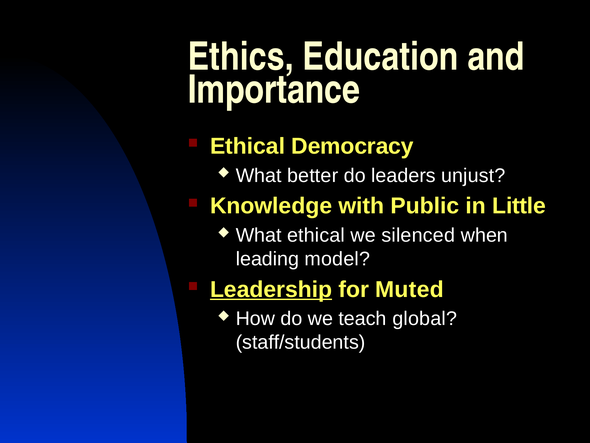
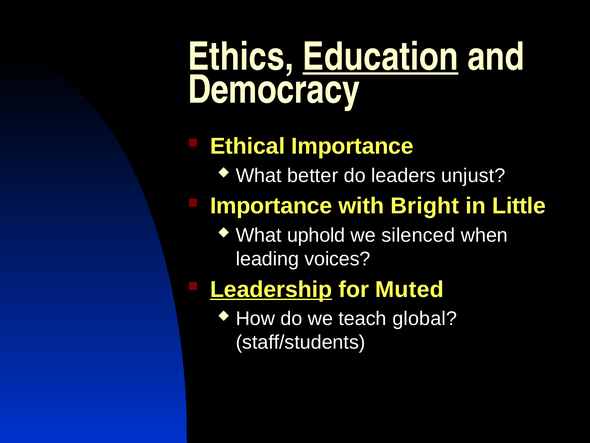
Education underline: none -> present
Importance: Importance -> Democracy
Ethical Democracy: Democracy -> Importance
Knowledge at (271, 206): Knowledge -> Importance
Public: Public -> Bright
What ethical: ethical -> uphold
model: model -> voices
